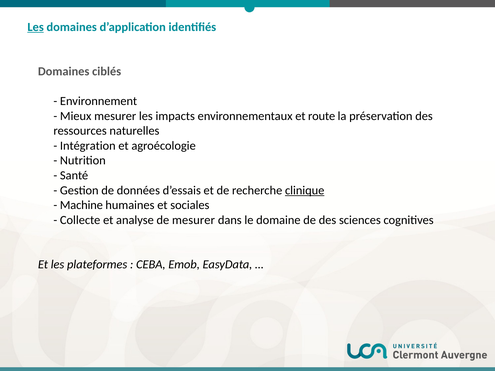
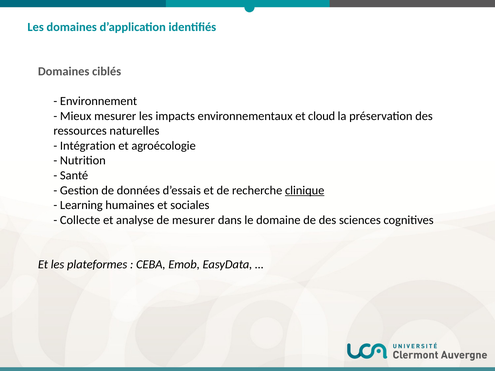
Les at (36, 27) underline: present -> none
route: route -> cloud
Machine: Machine -> Learning
